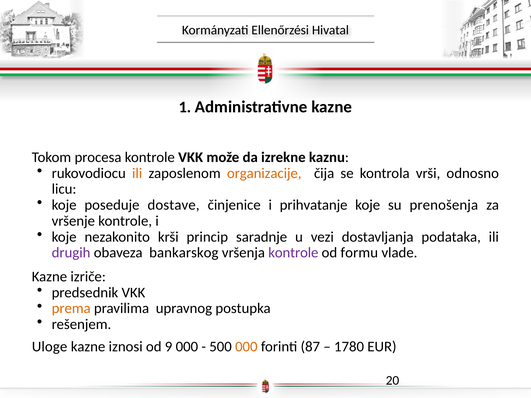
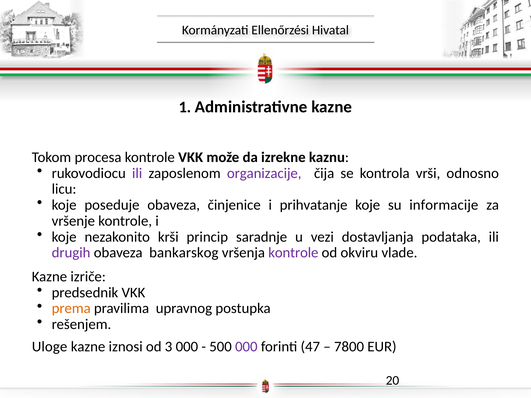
ili at (137, 173) colour: orange -> purple
organizacije colour: orange -> purple
poseduje dostave: dostave -> obaveza
prenošenja: prenošenja -> informacije
formu: formu -> okviru
9: 9 -> 3
000 at (246, 347) colour: orange -> purple
87: 87 -> 47
1780: 1780 -> 7800
